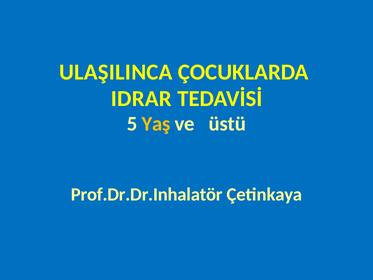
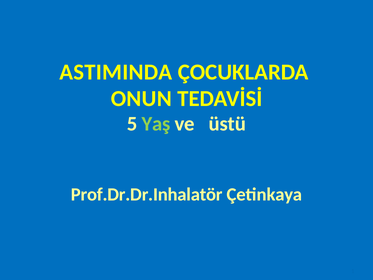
ULAŞILINCA: ULAŞILINCA -> ASTIMINDA
IDRAR: IDRAR -> ONUN
Yaş colour: yellow -> light green
